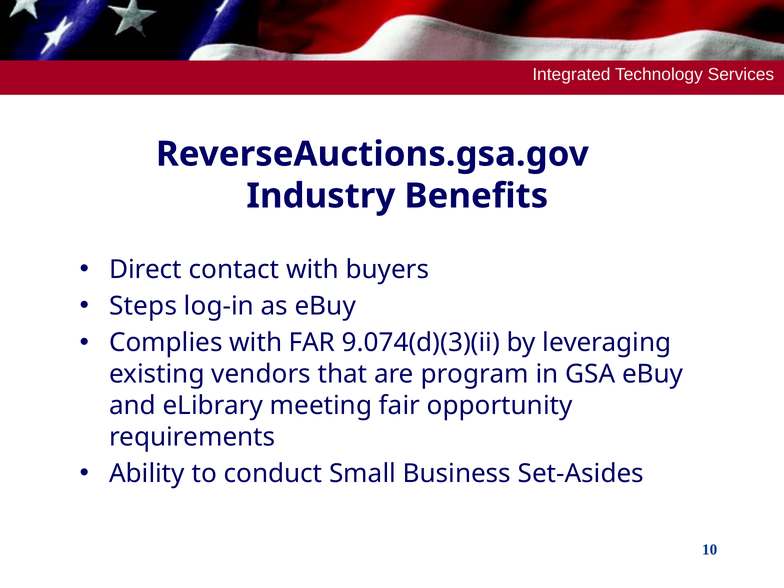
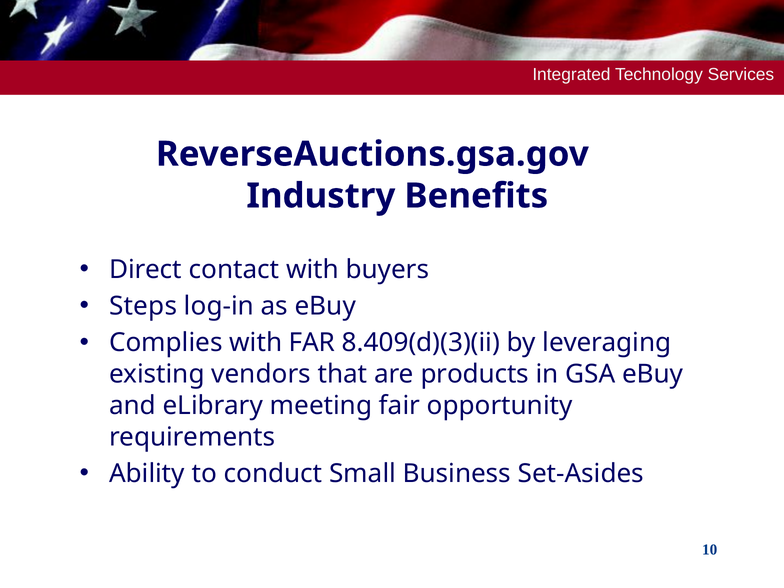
9.074(d)(3)(ii: 9.074(d)(3)(ii -> 8.409(d)(3)(ii
program: program -> products
